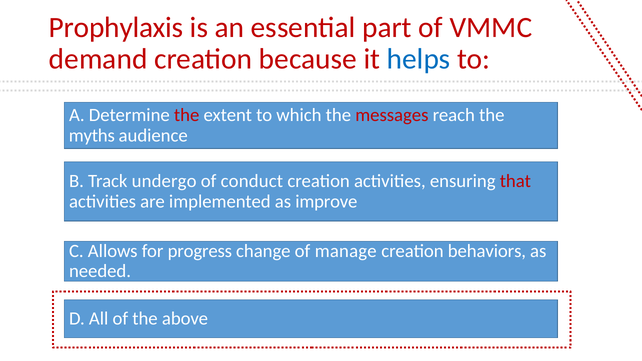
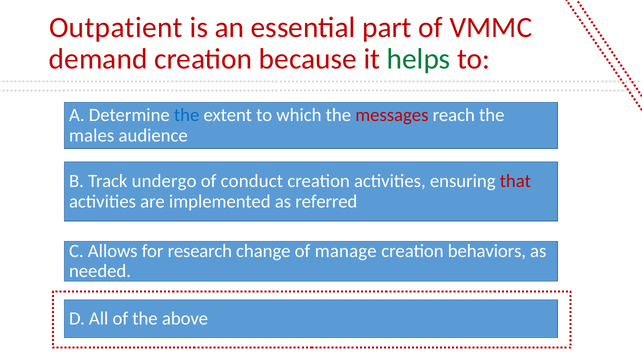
Prophylaxis: Prophylaxis -> Outpatient
helps colour: blue -> green
the at (187, 115) colour: red -> blue
myths: myths -> males
improve: improve -> referred
progress: progress -> research
